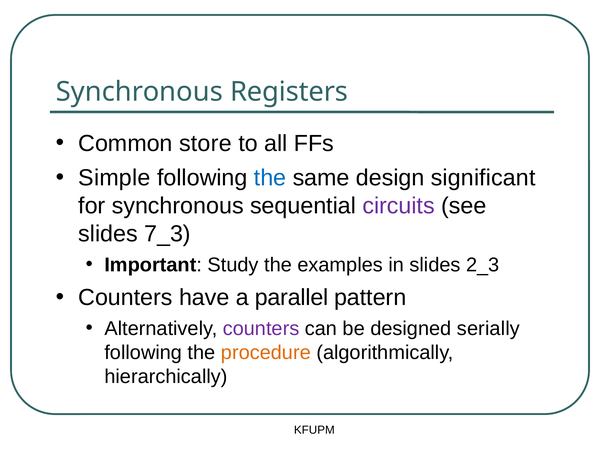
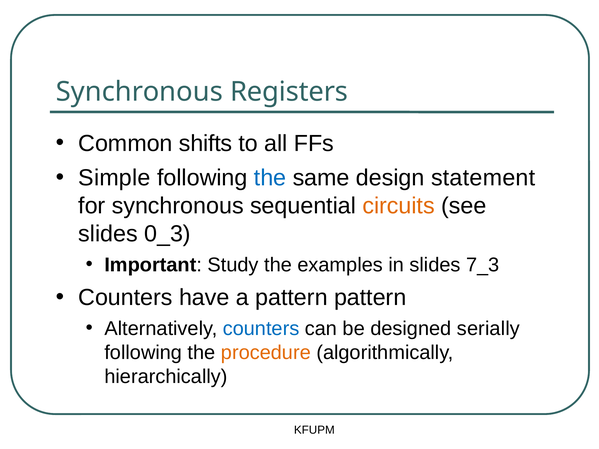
store: store -> shifts
significant: significant -> statement
circuits colour: purple -> orange
7_3: 7_3 -> 0_3
2_3: 2_3 -> 7_3
a parallel: parallel -> pattern
counters at (261, 329) colour: purple -> blue
